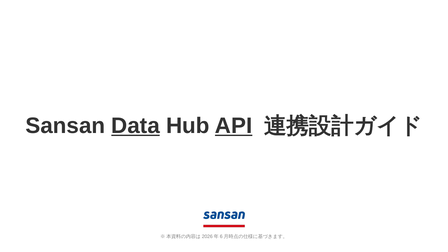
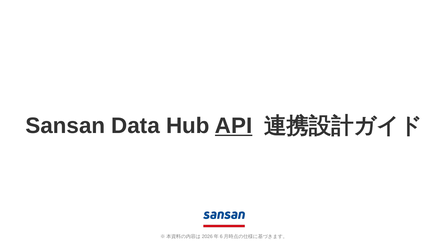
Data underline: present -> none
